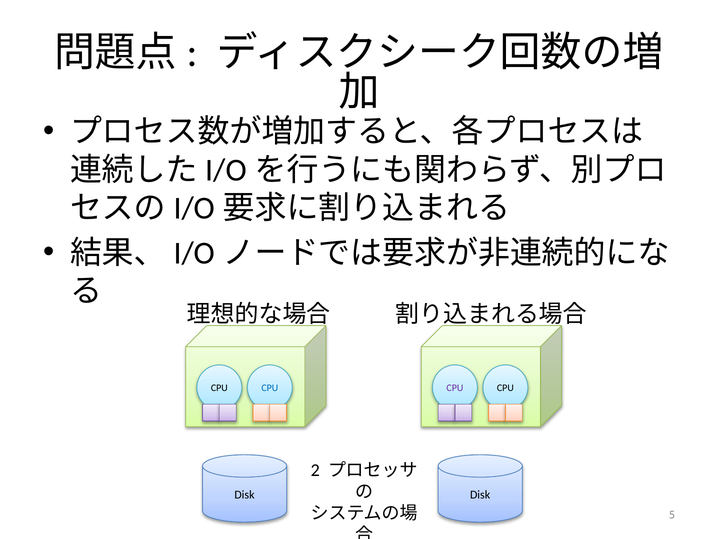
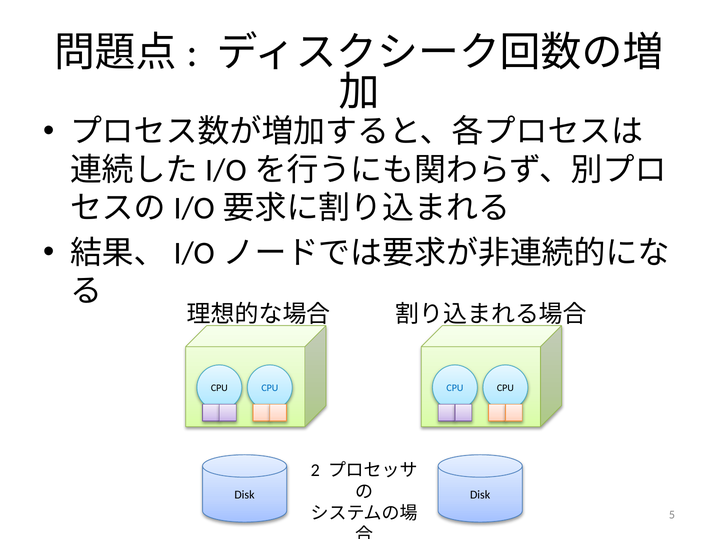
CPU at (455, 388) colour: purple -> blue
